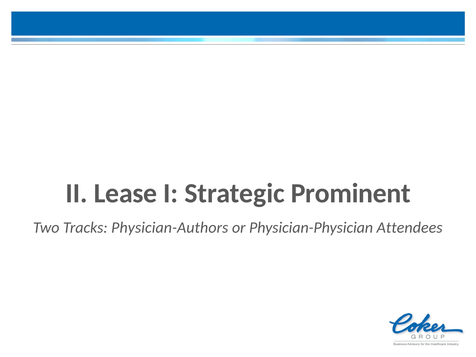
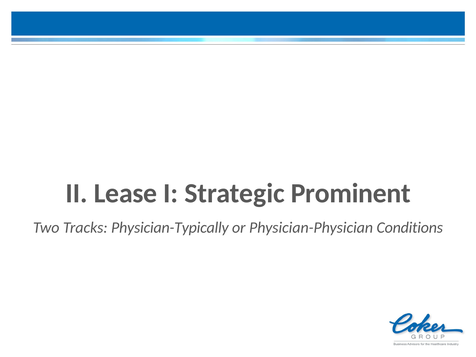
Physician-Authors: Physician-Authors -> Physician-Typically
Attendees: Attendees -> Conditions
